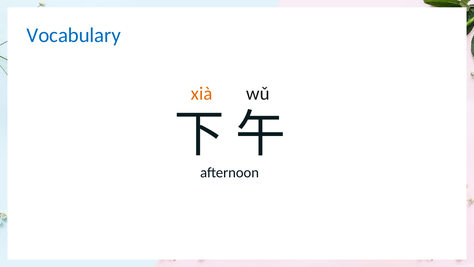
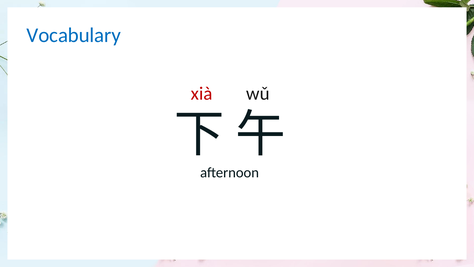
xià colour: orange -> red
